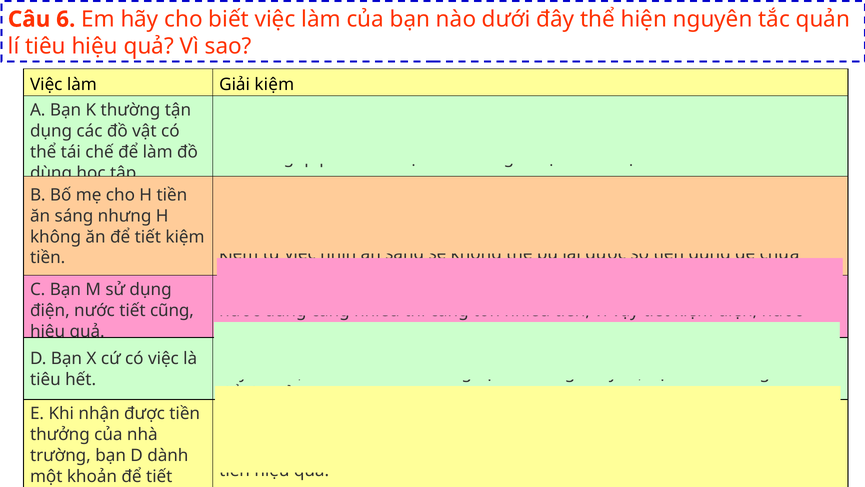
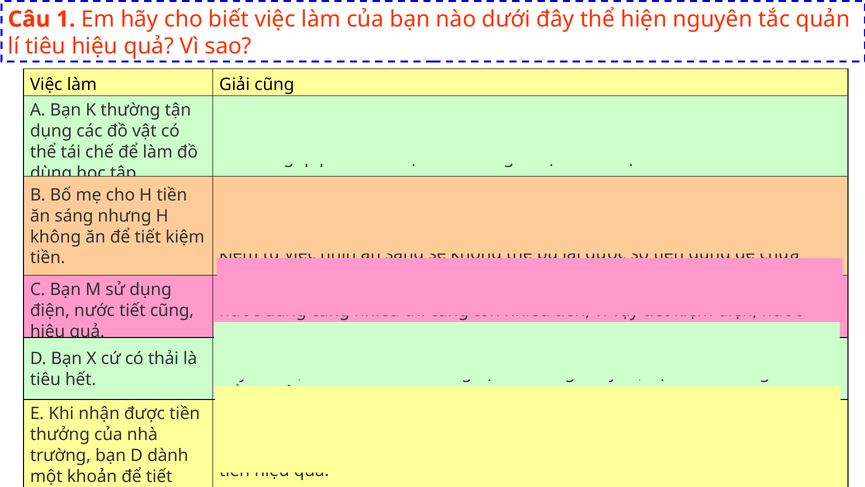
6: 6 -> 1
Giải kiệm: kiệm -> cũng
có việc: việc -> thải
